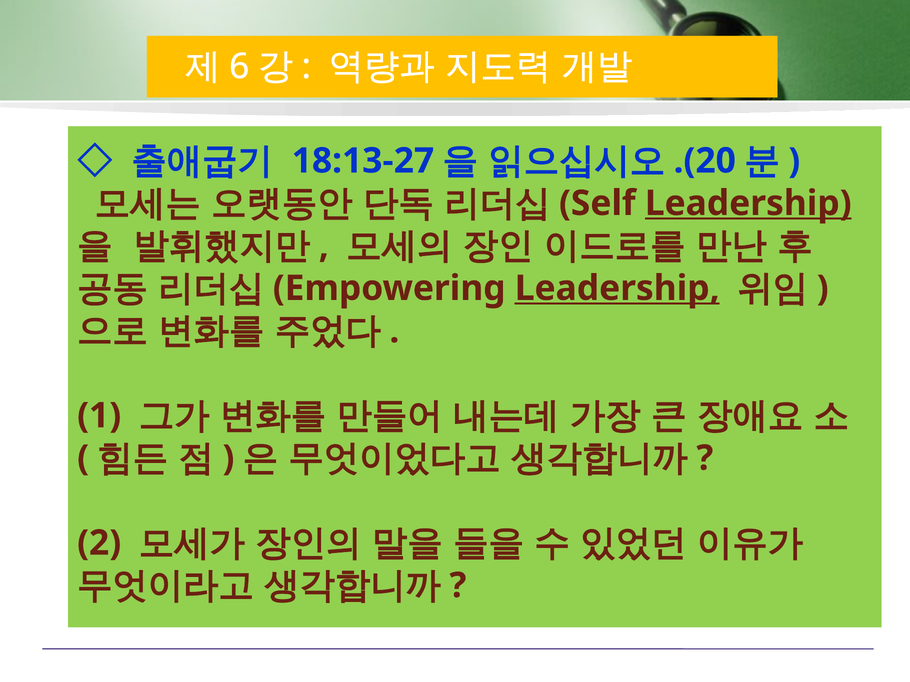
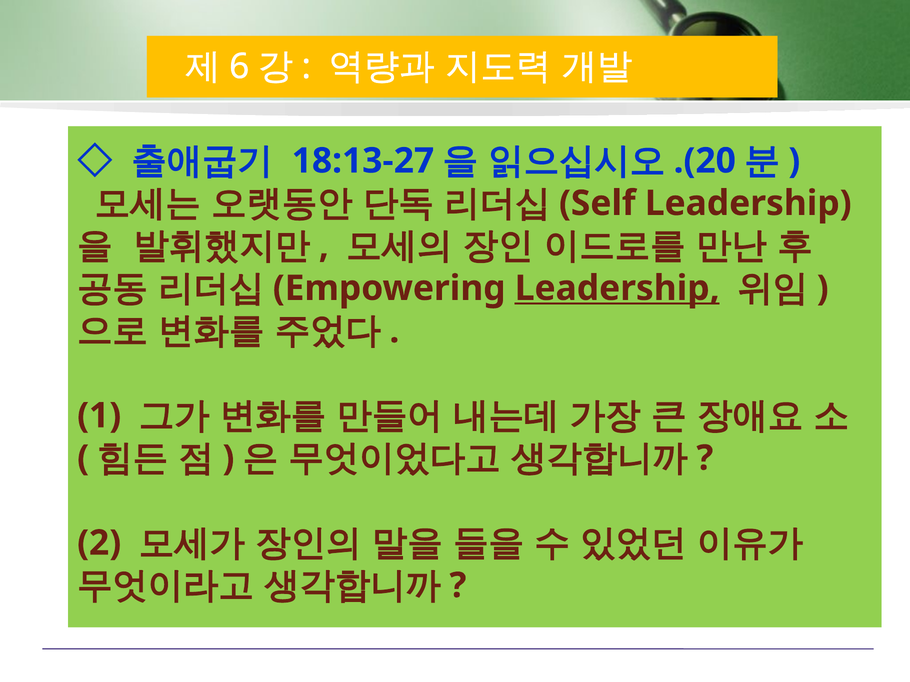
Leadership at (748, 203) underline: present -> none
